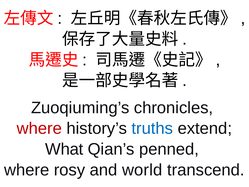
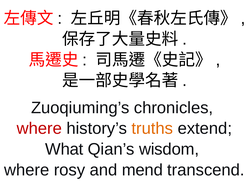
truths colour: blue -> orange
penned: penned -> wisdom
world: world -> mend
